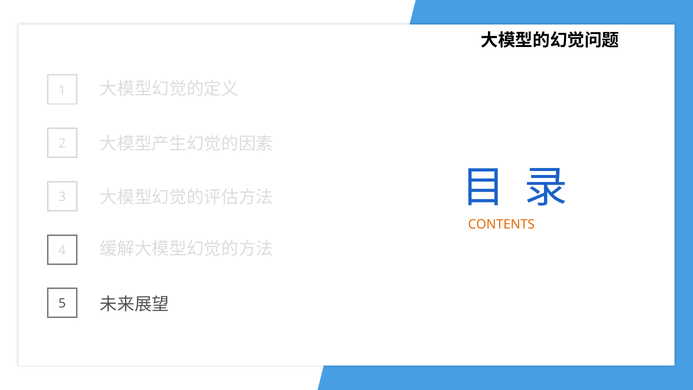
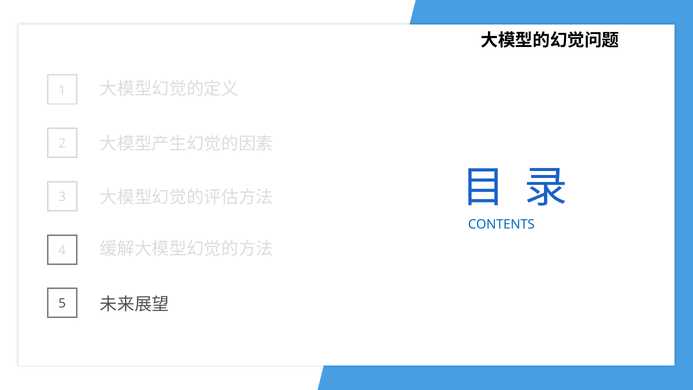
CONTENTS colour: orange -> blue
